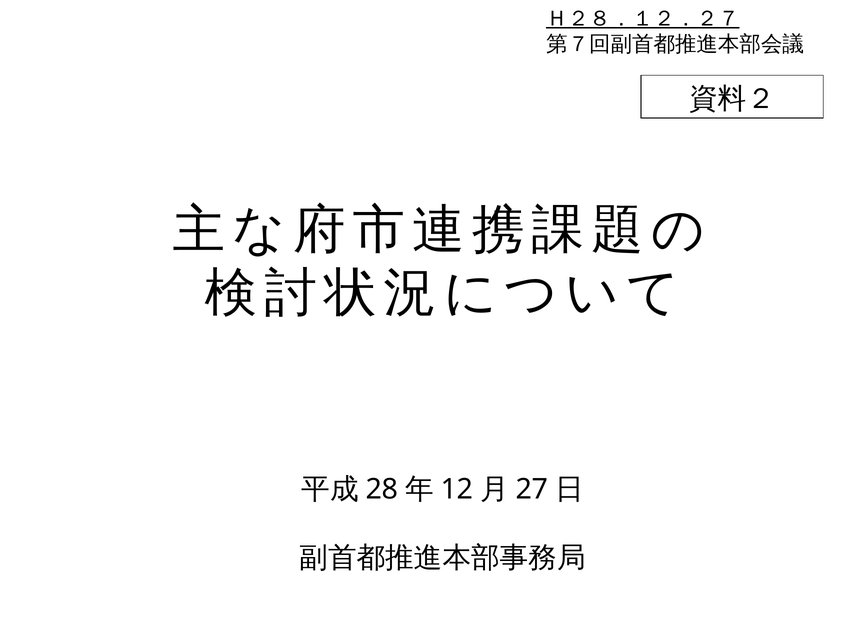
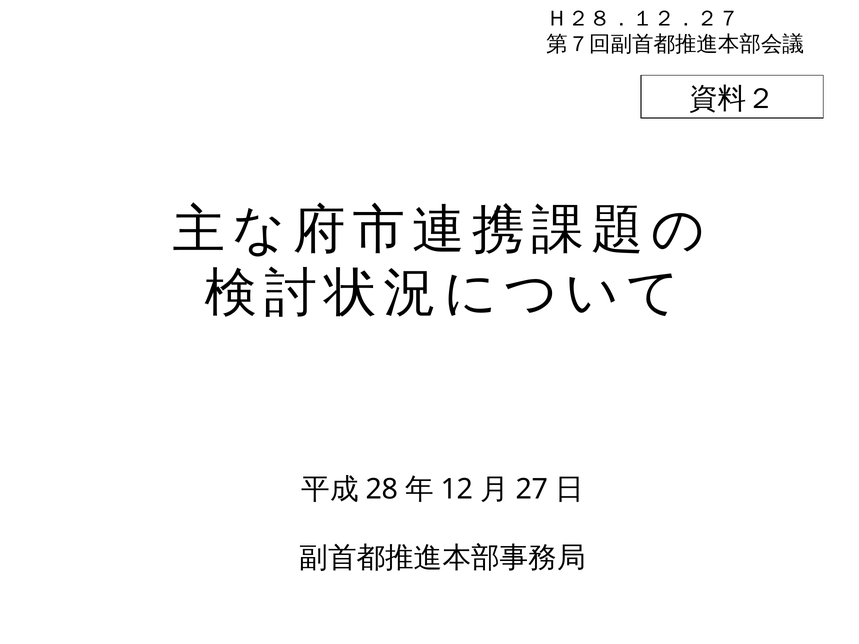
Ｈ２８．１２．２７ underline: present -> none
